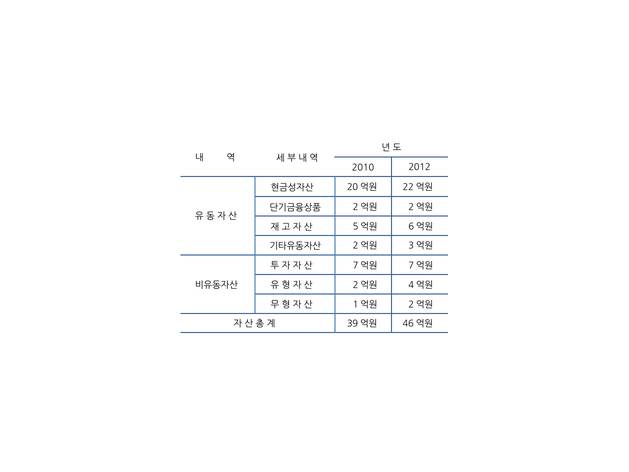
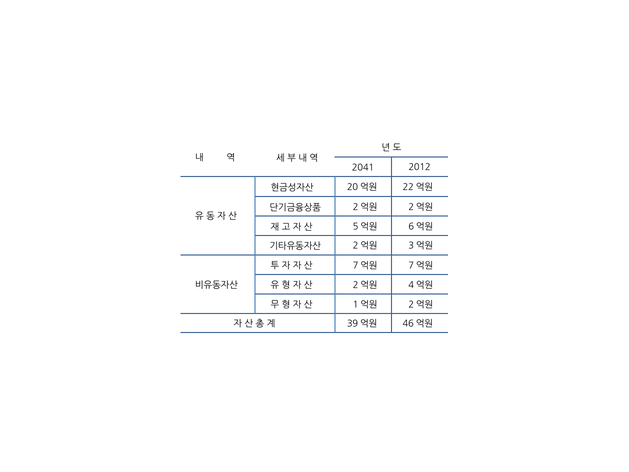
2010: 2010 -> 2041
